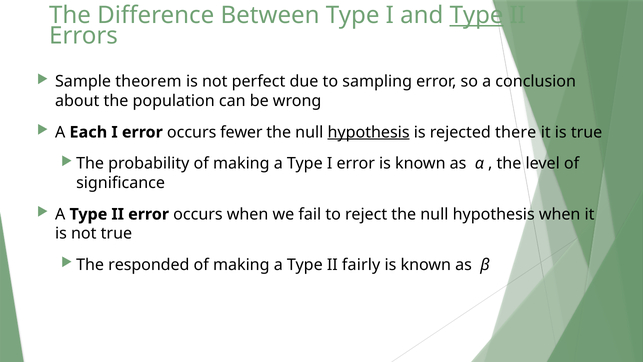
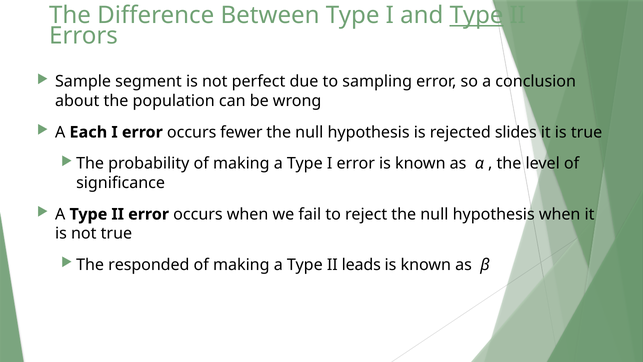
theorem: theorem -> segment
hypothesis at (369, 132) underline: present -> none
there: there -> slides
fairly: fairly -> leads
